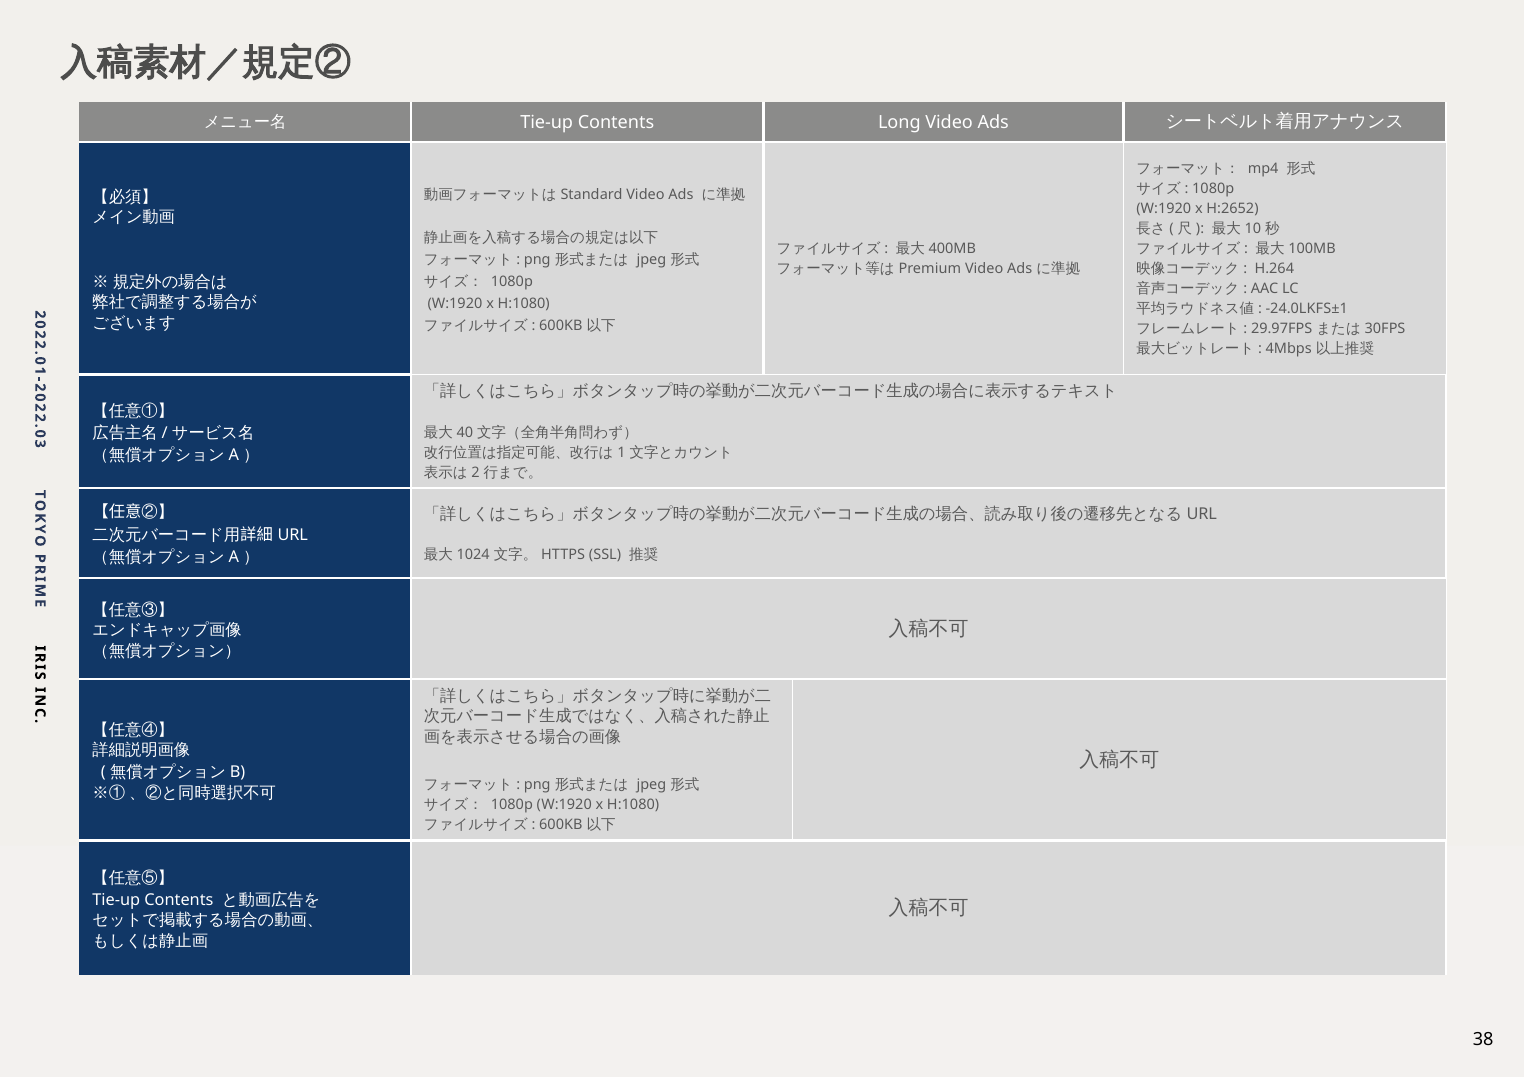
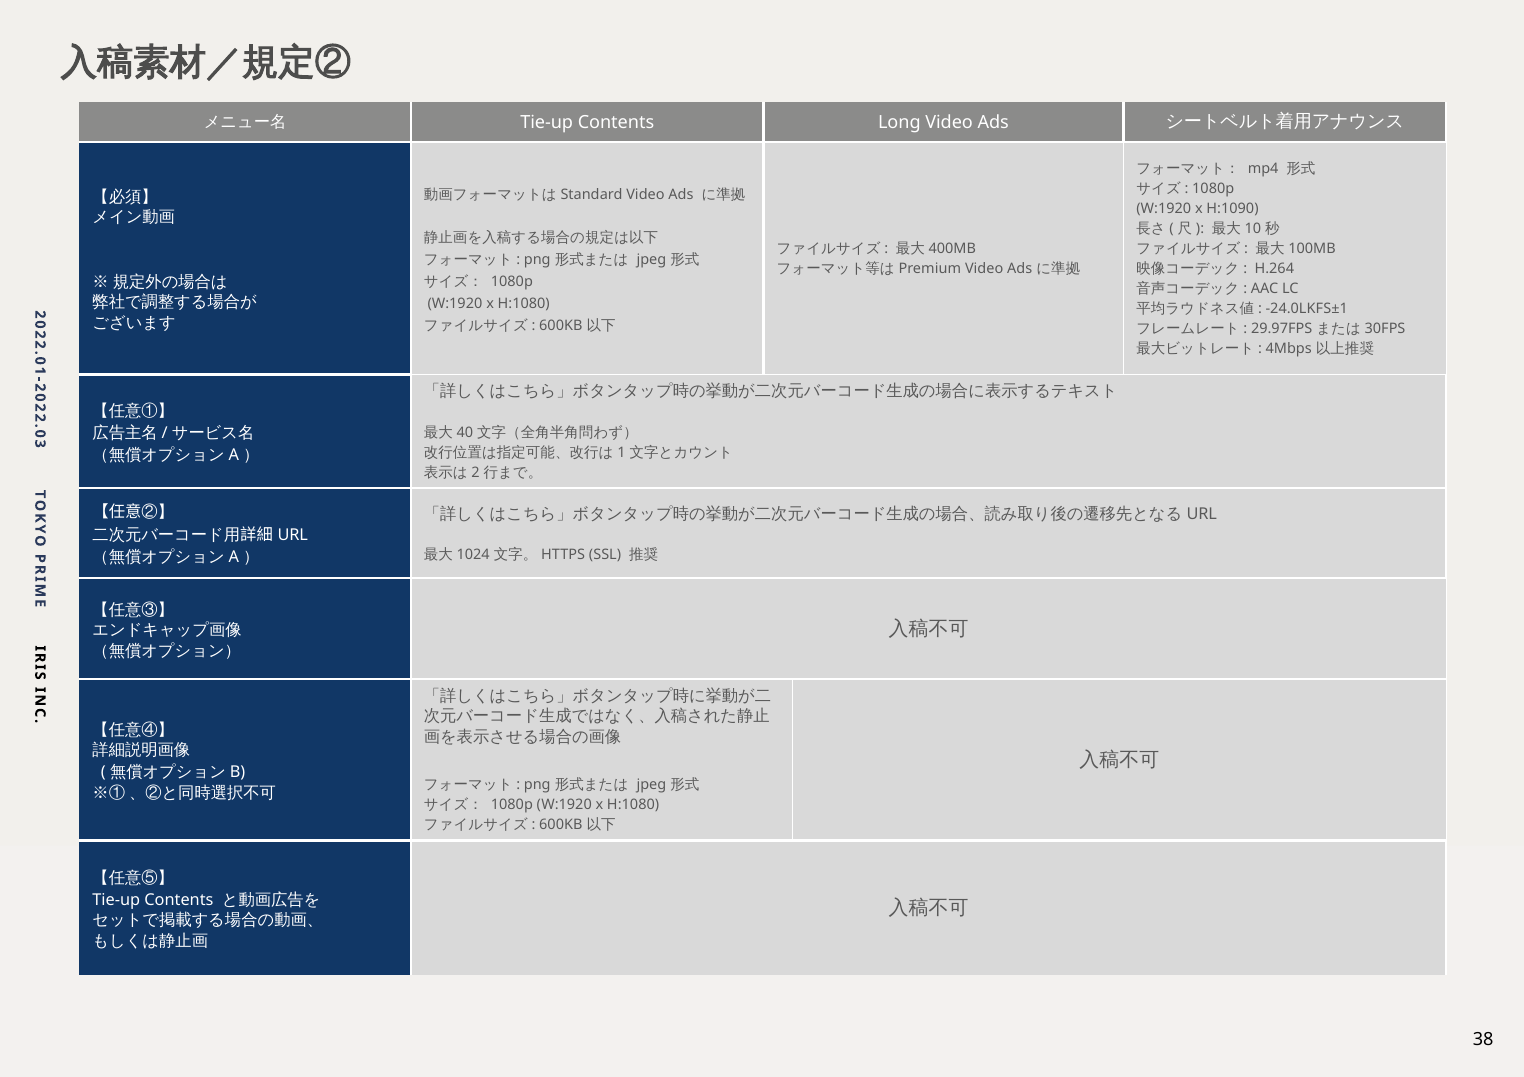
H:2652: H:2652 -> H:1090
